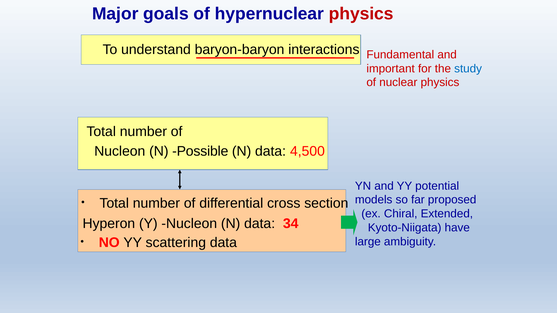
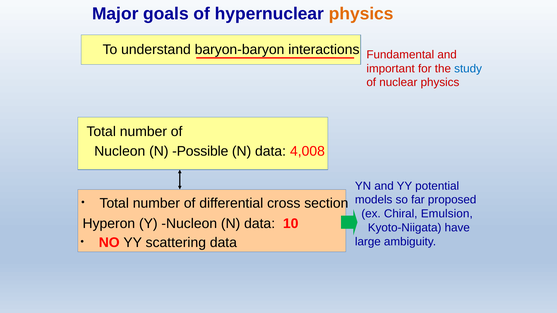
physics at (361, 14) colour: red -> orange
4,500: 4,500 -> 4,008
Extended: Extended -> Emulsion
34: 34 -> 10
